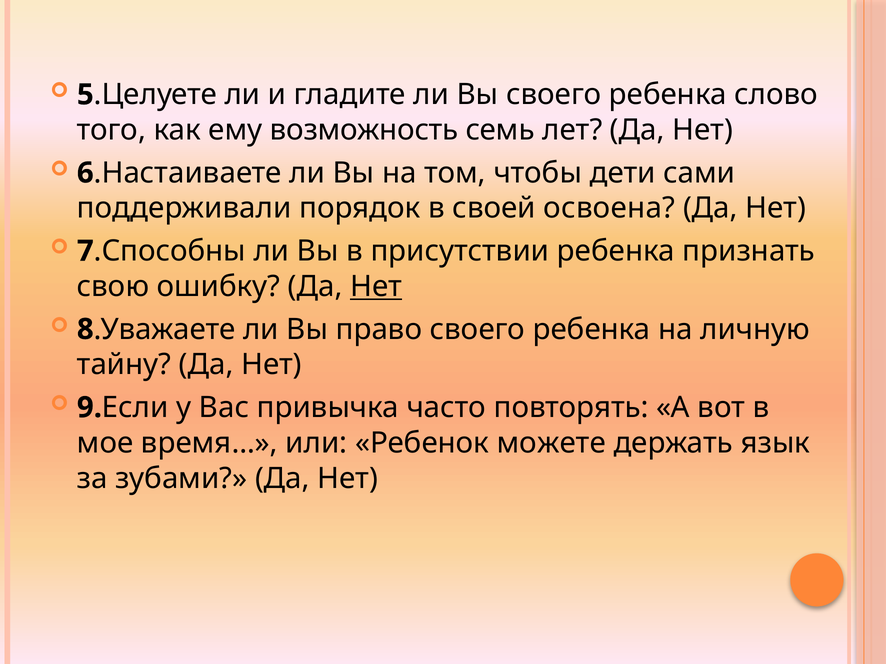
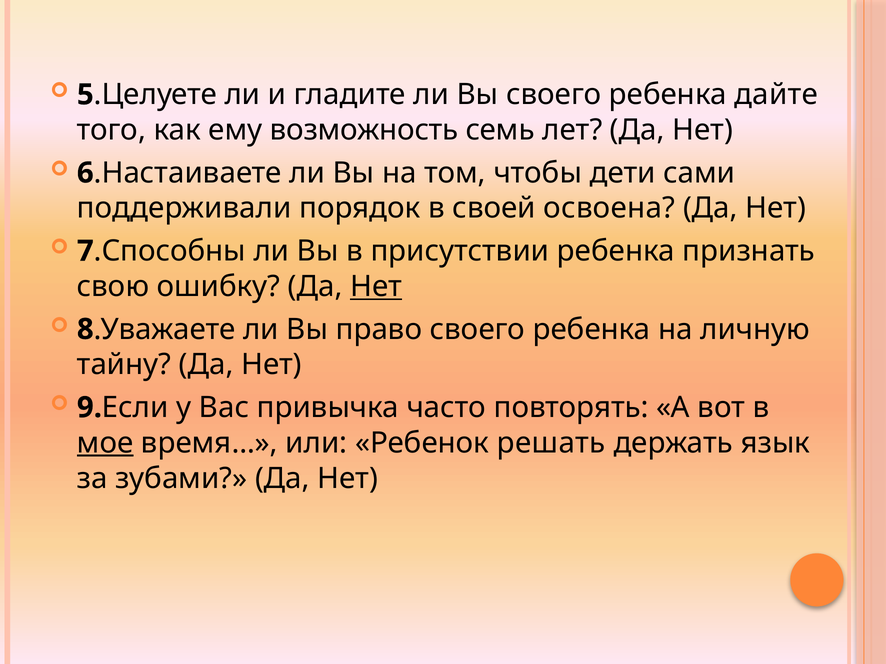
слово: слово -> дайте
мое underline: none -> present
можете: можете -> решать
